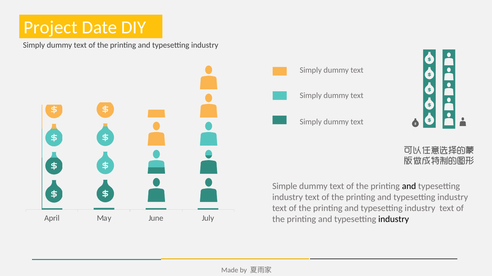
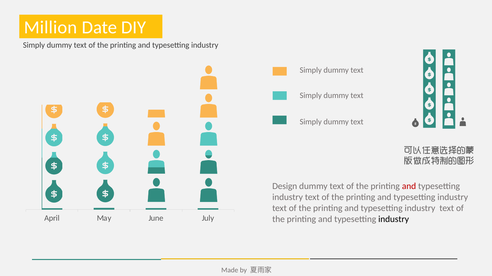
Project: Project -> Million
Simple: Simple -> Design
and at (409, 187) colour: black -> red
